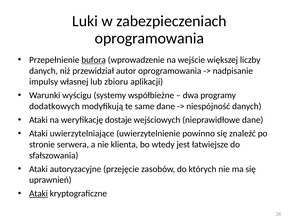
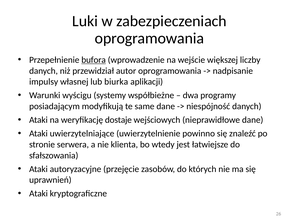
zbioru: zbioru -> biurka
dodatkowych: dodatkowych -> posiadającym
Ataki at (38, 194) underline: present -> none
